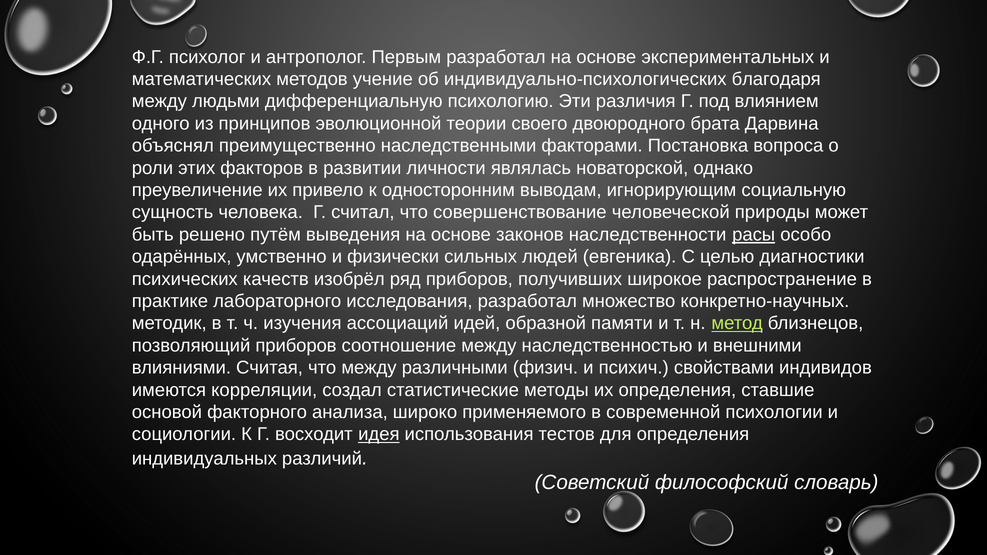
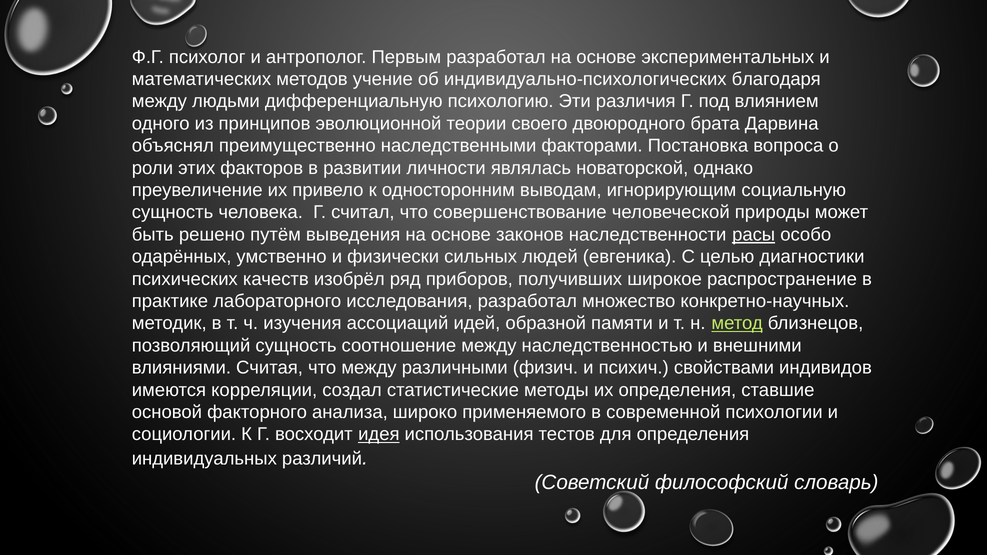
позволяющий приборов: приборов -> сущность
